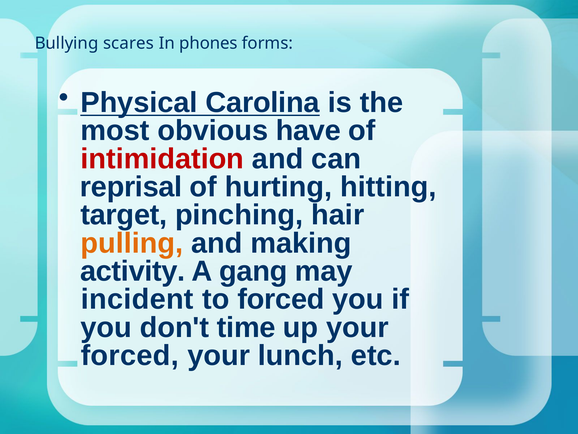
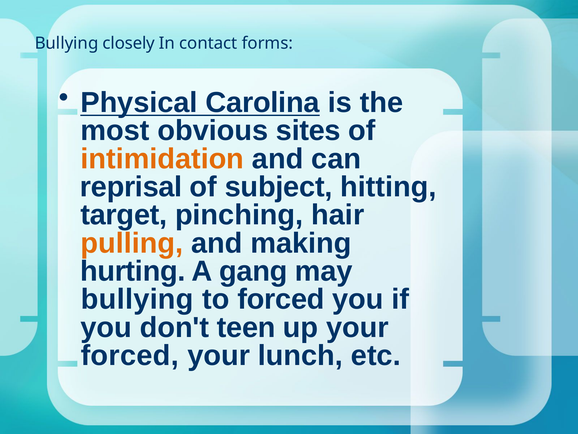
scares: scares -> closely
phones: phones -> contact
have: have -> sites
intimidation colour: red -> orange
hurting: hurting -> subject
activity: activity -> hurting
incident at (137, 299): incident -> bullying
time: time -> teen
